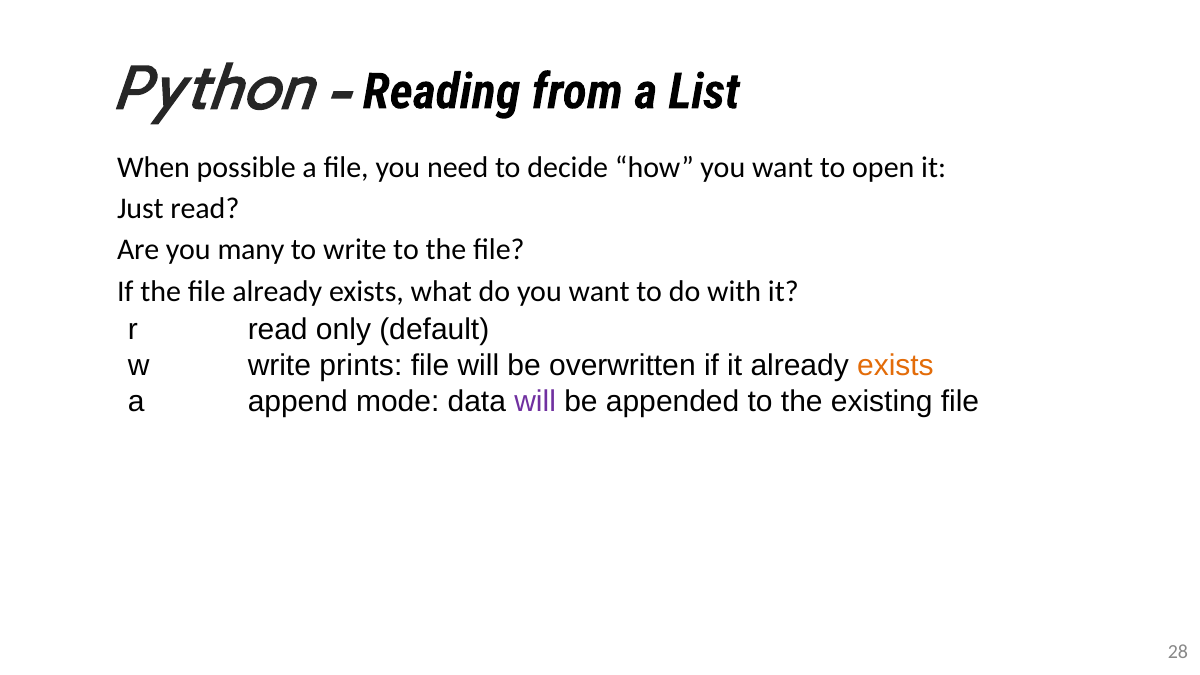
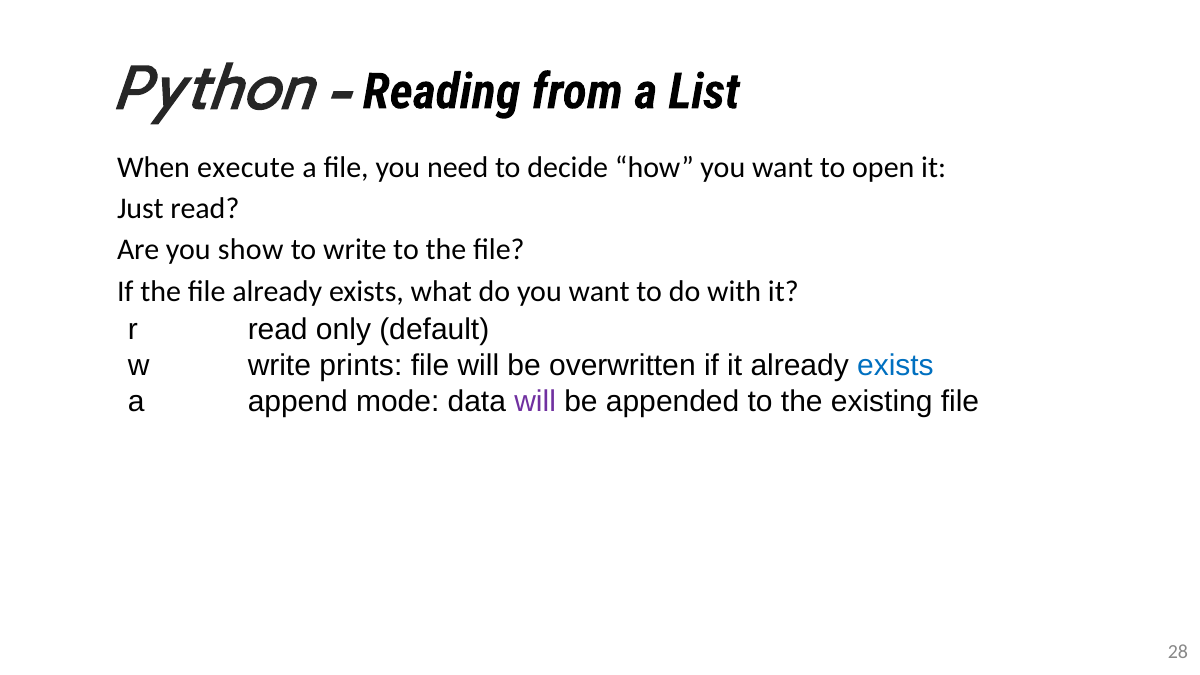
possible: possible -> execute
many: many -> show
exists at (895, 366) colour: orange -> blue
